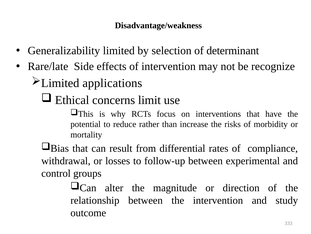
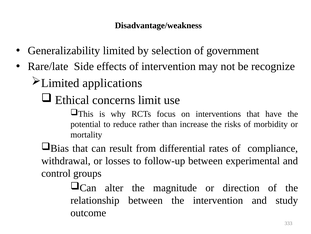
determinant: determinant -> government
